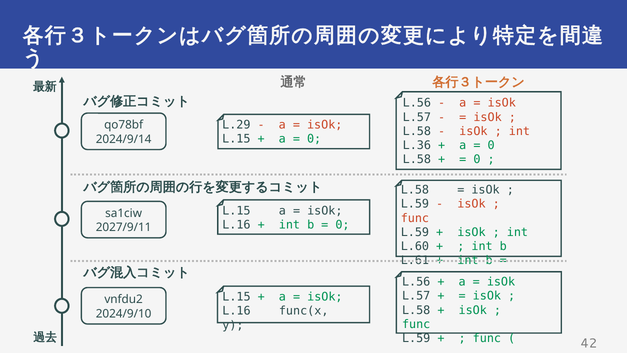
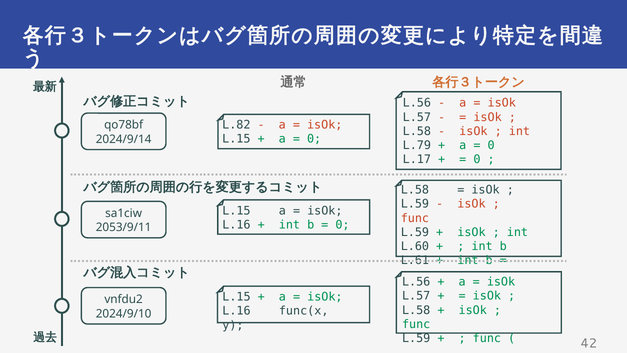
L.29: L.29 -> L.82
L.36: L.36 -> L.79
L.58 at (417, 159): L.58 -> L.17
2027/9/11: 2027/9/11 -> 2053/9/11
